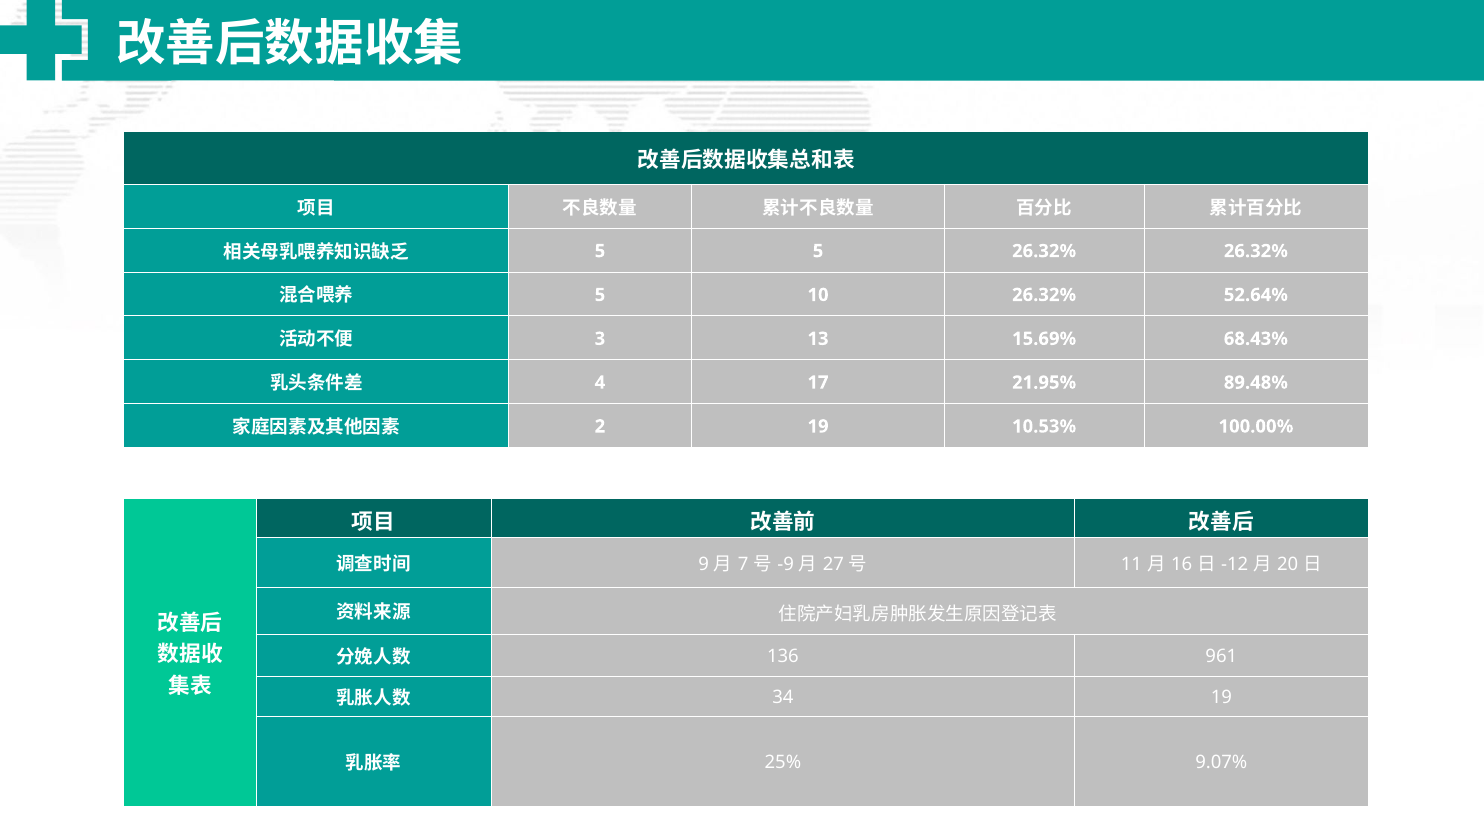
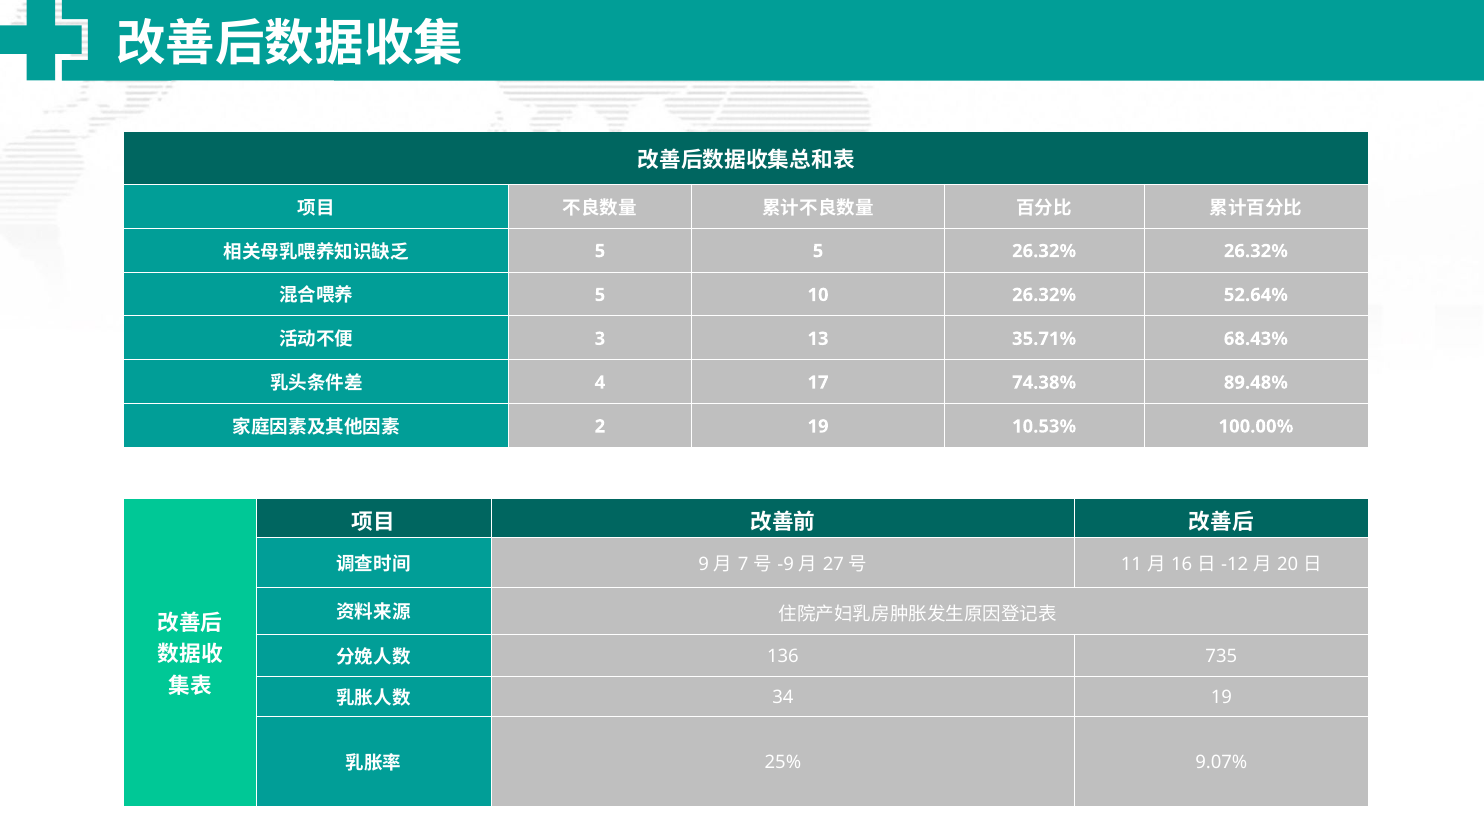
15.69%: 15.69% -> 35.71%
21.95%: 21.95% -> 74.38%
961: 961 -> 735
